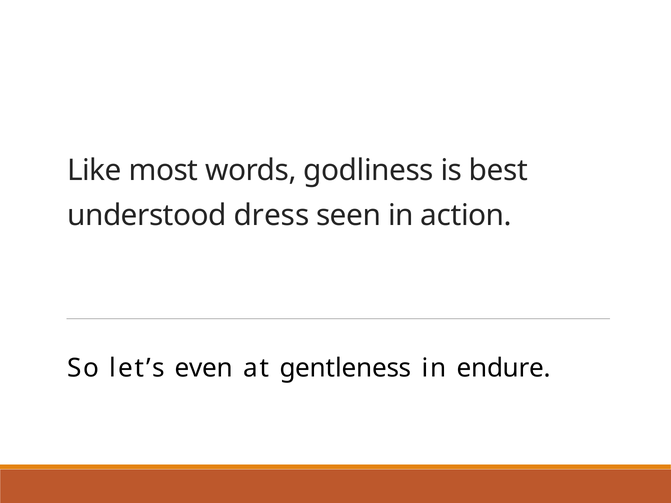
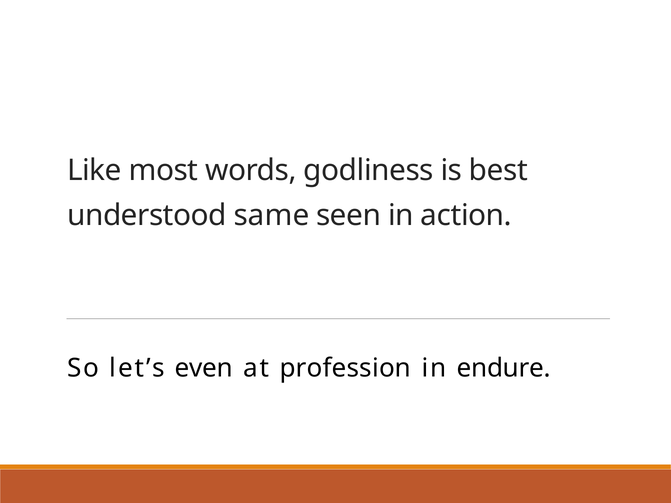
dress: dress -> same
gentleness: gentleness -> profession
